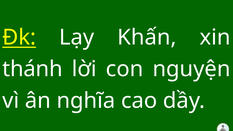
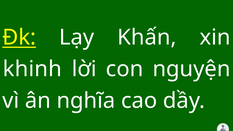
thánh: thánh -> khinh
